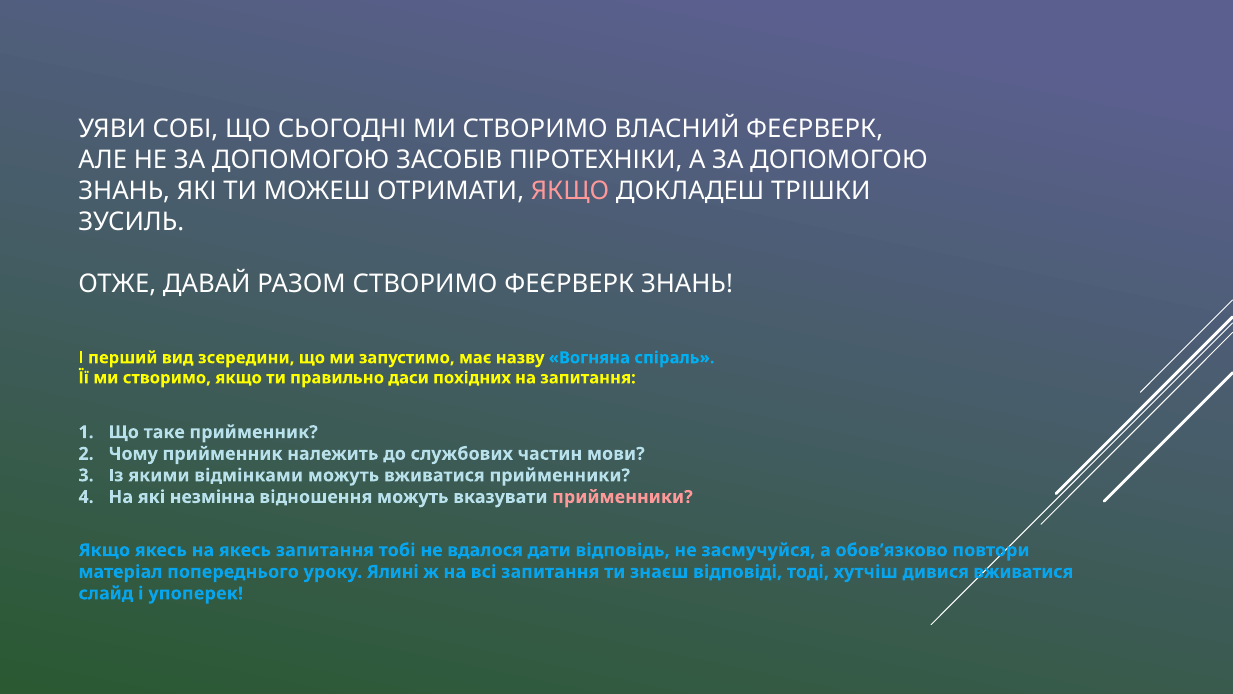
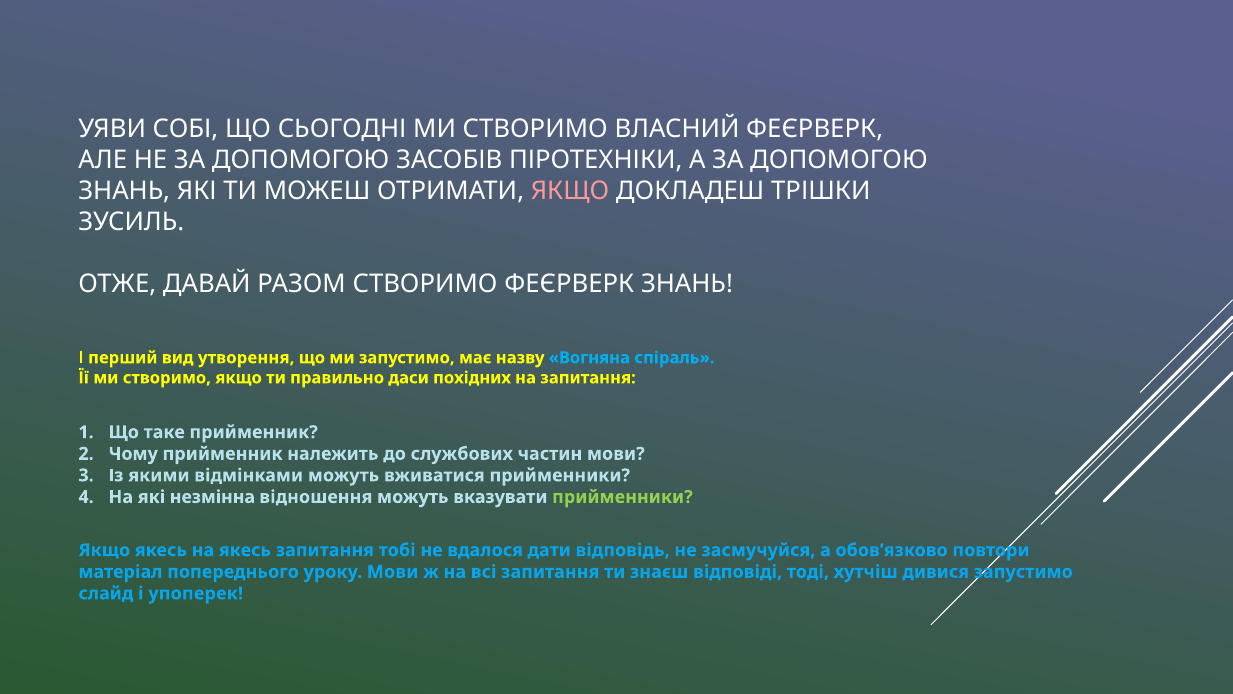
зсередини: зсередини -> утворення
прийменники at (622, 497) colour: pink -> light green
уроку Ялині: Ялині -> Мови
дивися вживатися: вживатися -> запустимо
